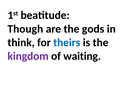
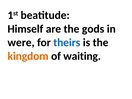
Though: Though -> Himself
think: think -> were
kingdom colour: purple -> orange
